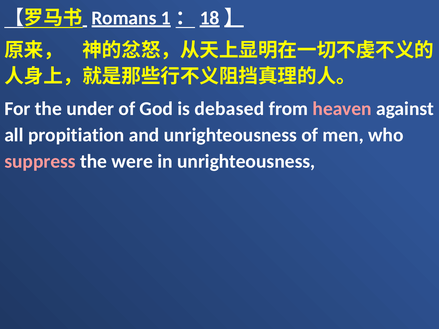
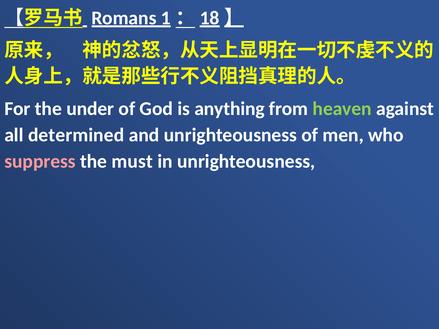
debased: debased -> anything
heaven colour: pink -> light green
propitiation: propitiation -> determined
were: were -> must
